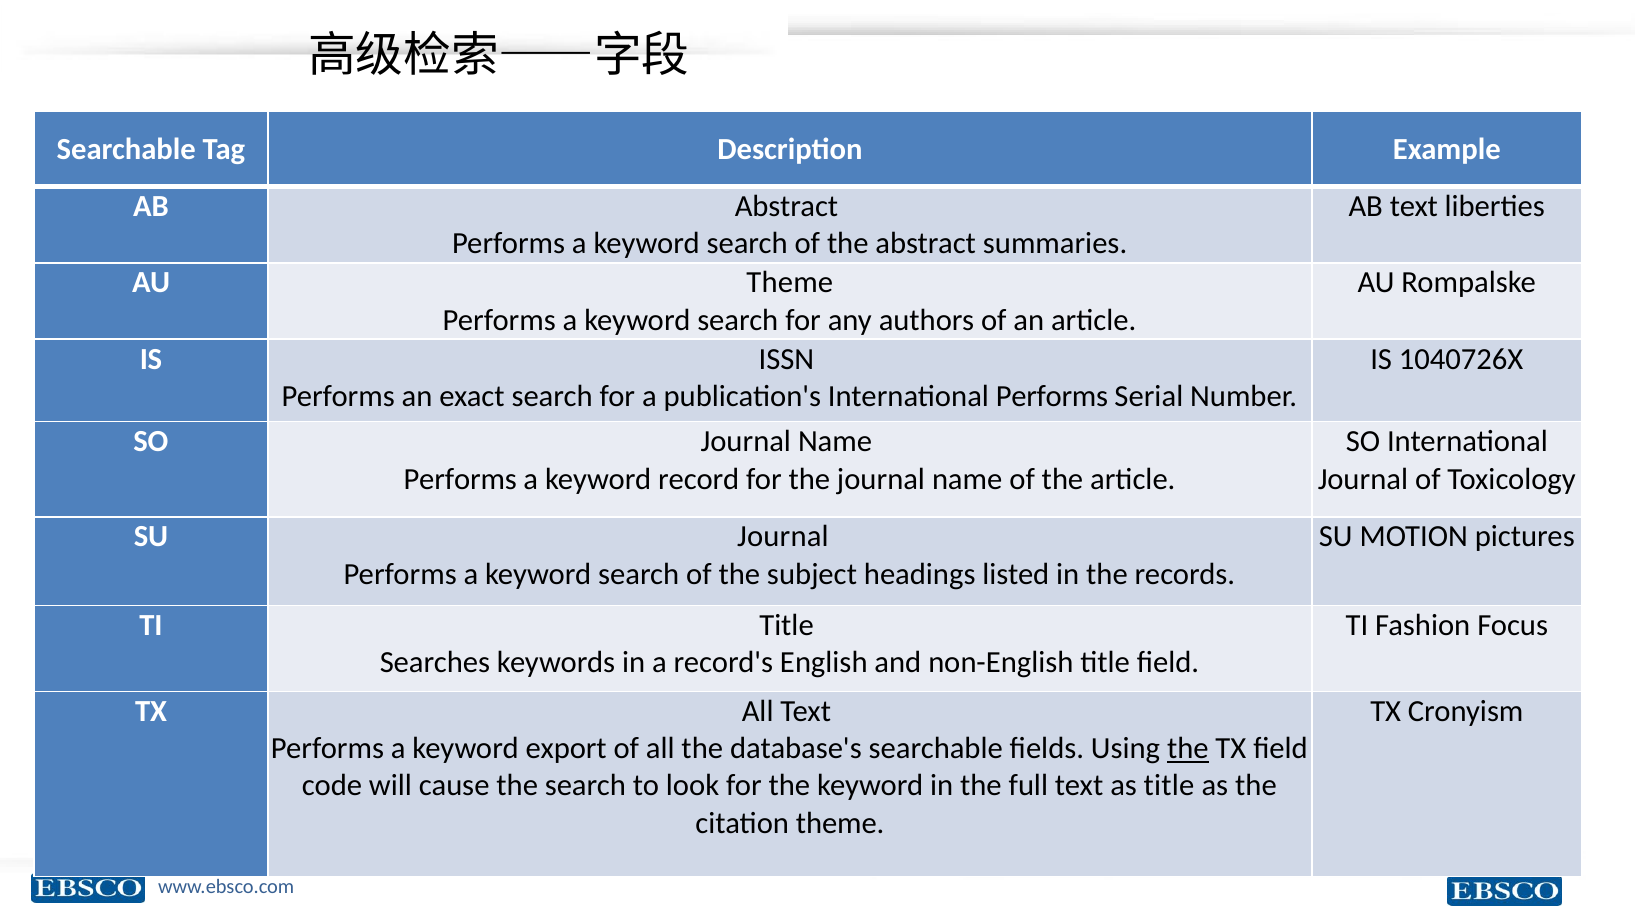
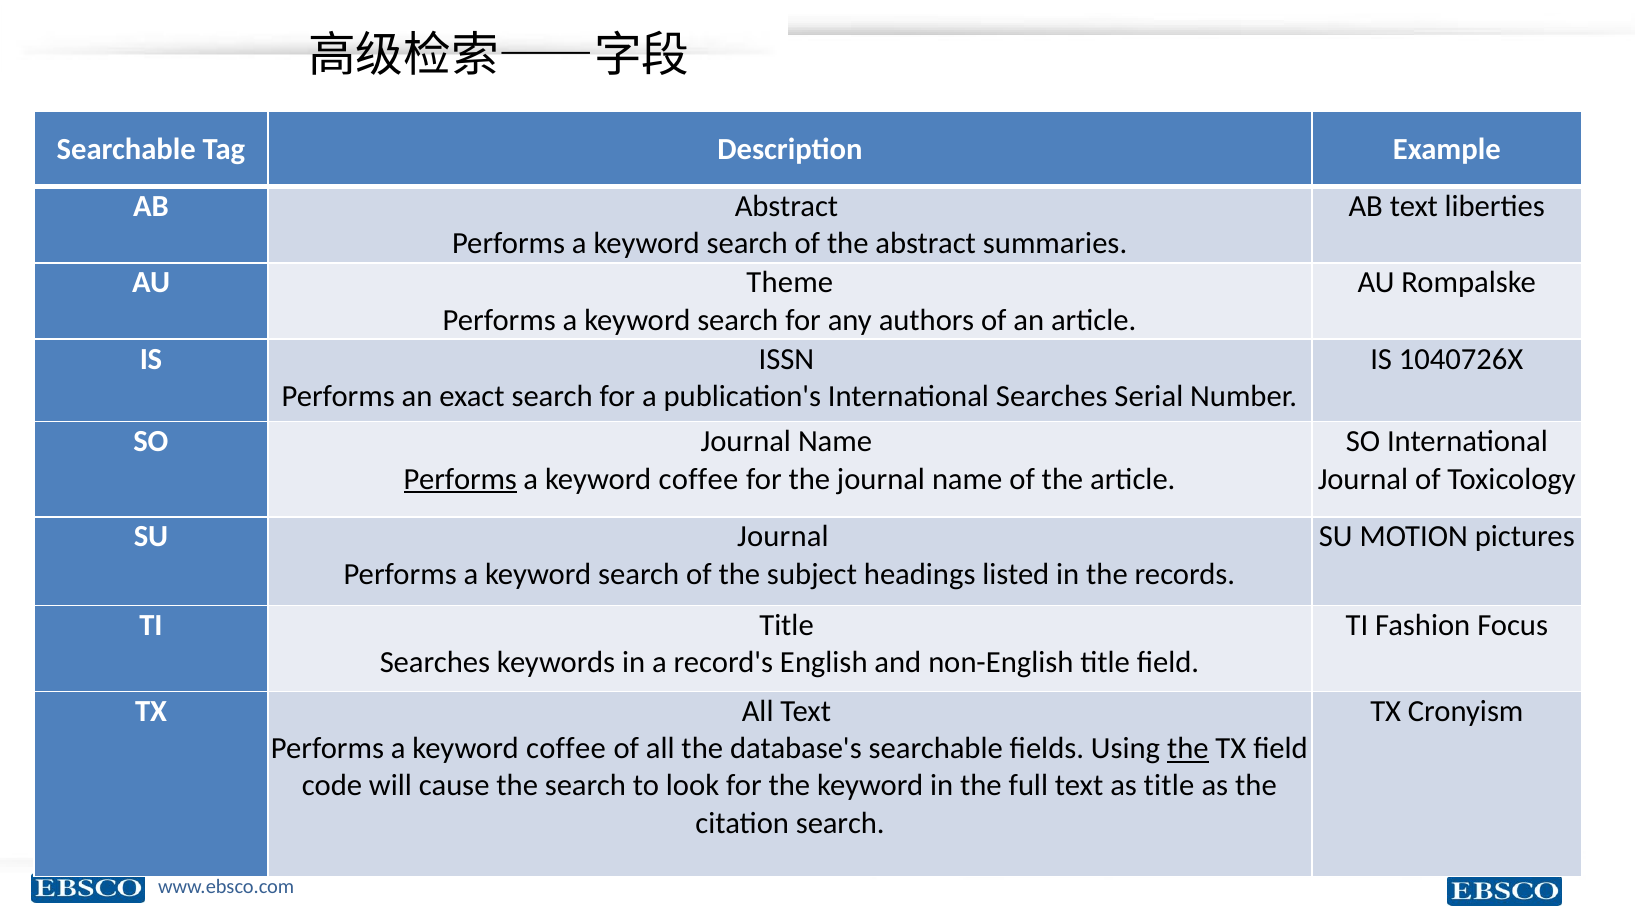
International Performs: Performs -> Searches
Performs at (460, 479) underline: none -> present
record at (699, 479): record -> coffee
export at (566, 749): export -> coffee
citation theme: theme -> search
